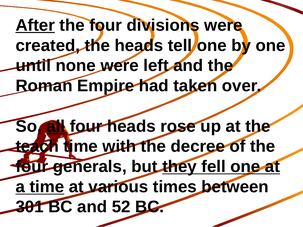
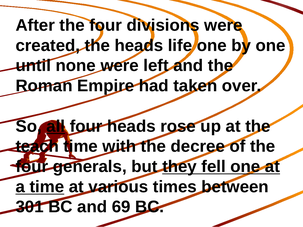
After underline: present -> none
tell: tell -> life
52: 52 -> 69
